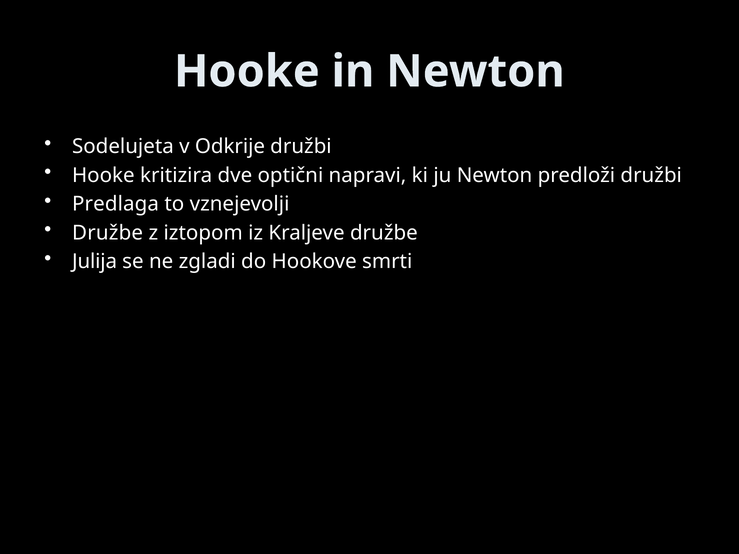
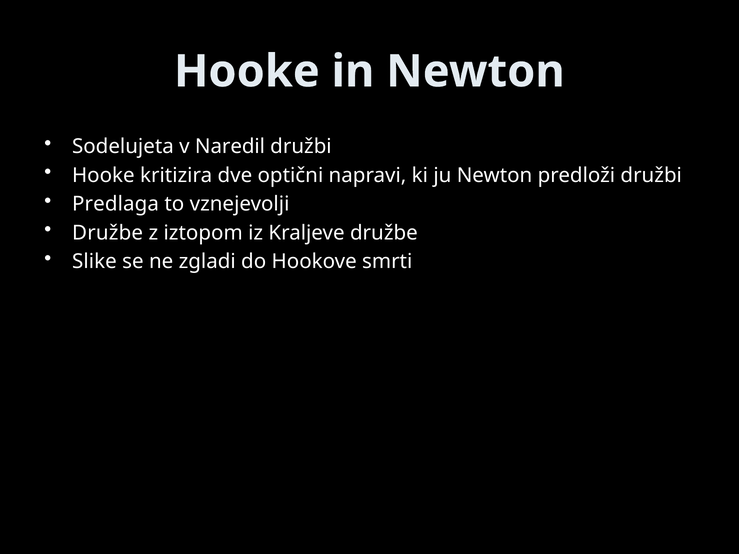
Odkrije: Odkrije -> Naredil
Julija: Julija -> Slike
